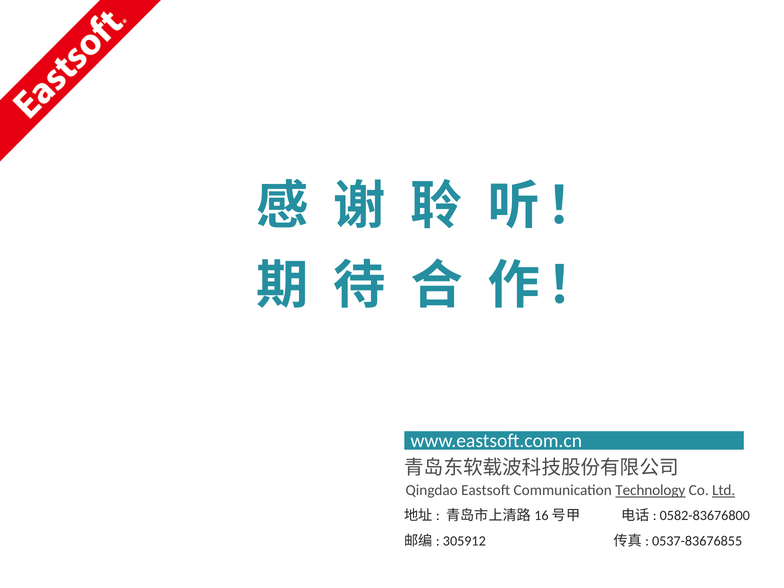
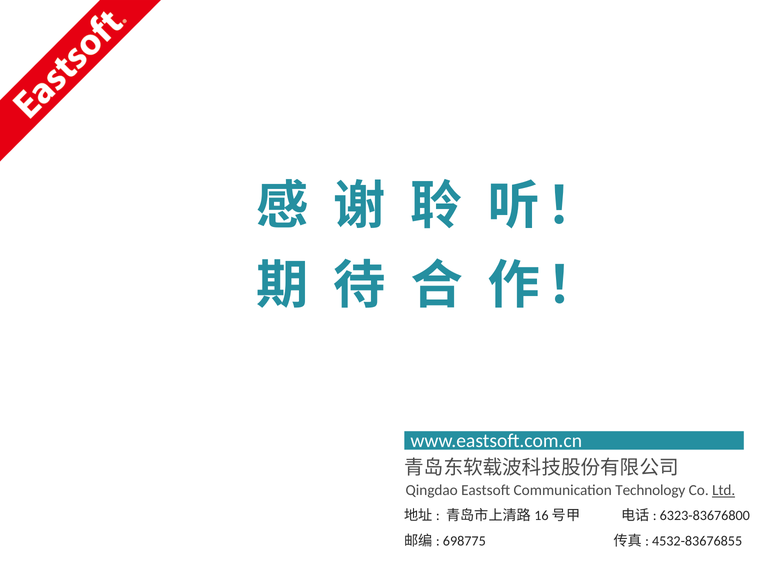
Technology underline: present -> none
0582-83676800: 0582-83676800 -> 6323-83676800
305912: 305912 -> 698775
0537-83676855: 0537-83676855 -> 4532-83676855
